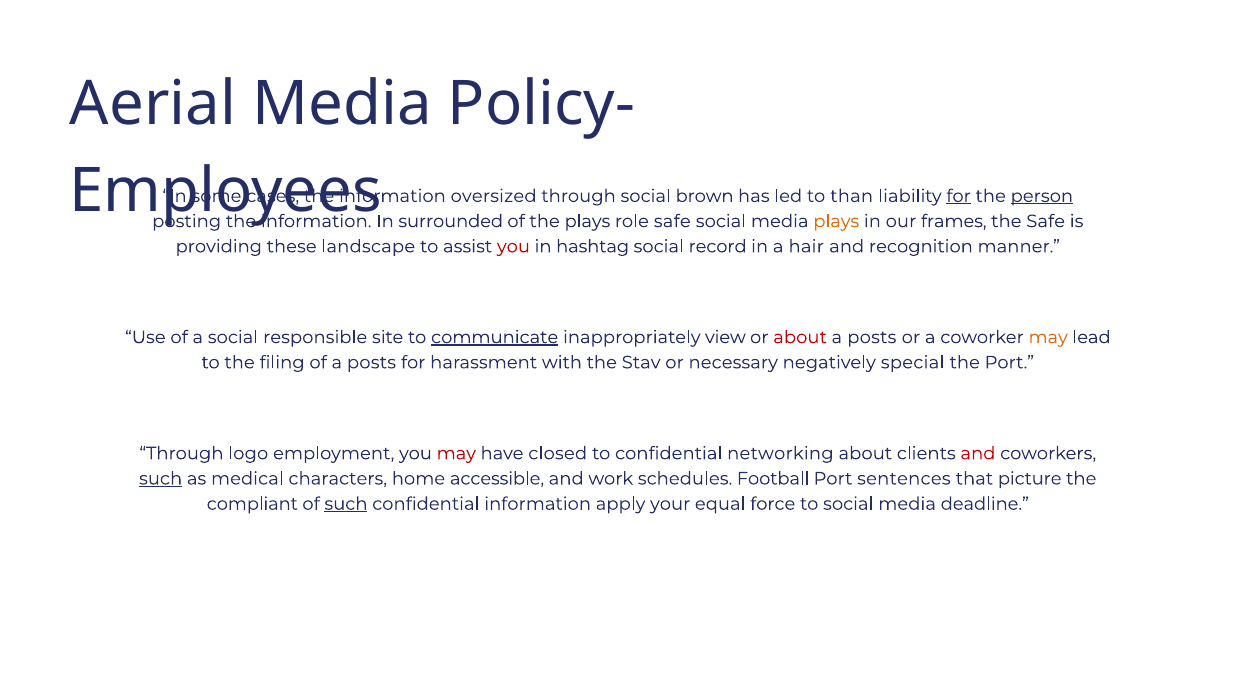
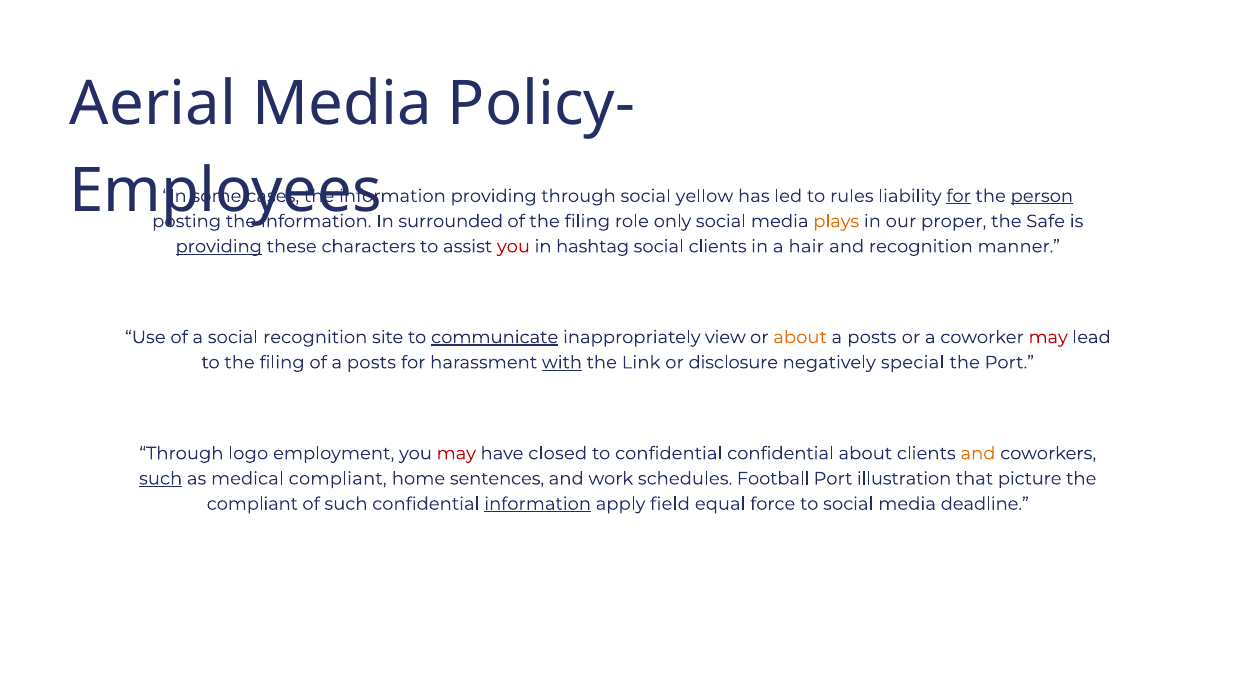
oversized at (494, 196): oversized -> providing
brown: brown -> yellow
than: than -> rules
of the plays: plays -> filing
role safe: safe -> only
frames: frames -> proper
providing at (219, 247) underline: none -> present
landscape: landscape -> characters
social record: record -> clients
social responsible: responsible -> recognition
about at (800, 337) colour: red -> orange
may at (1048, 337) colour: orange -> red
with underline: none -> present
Stav: Stav -> Link
necessary: necessary -> disclosure
confidential networking: networking -> confidential
and at (978, 454) colour: red -> orange
medical characters: characters -> compliant
accessible: accessible -> sentences
sentences: sentences -> illustration
such at (346, 504) underline: present -> none
information at (538, 504) underline: none -> present
your: your -> field
